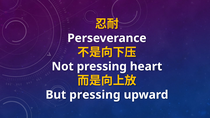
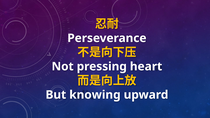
But pressing: pressing -> knowing
